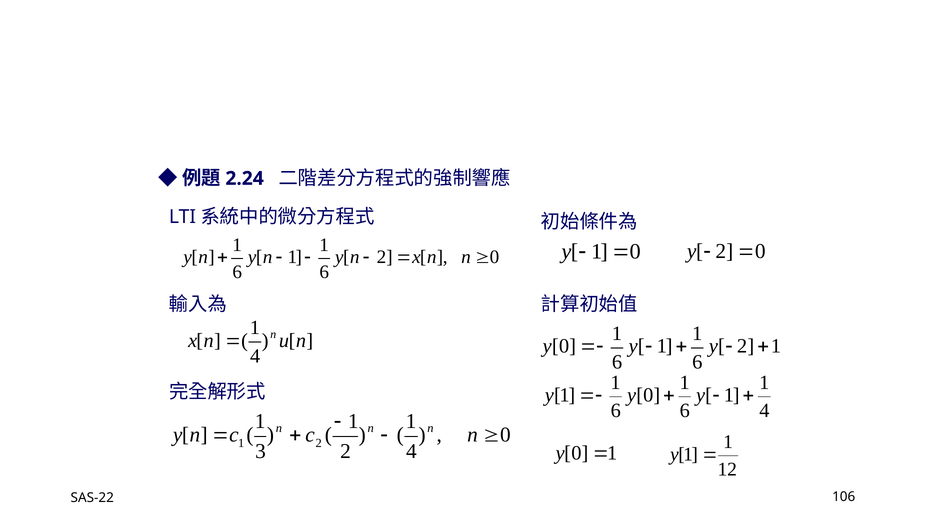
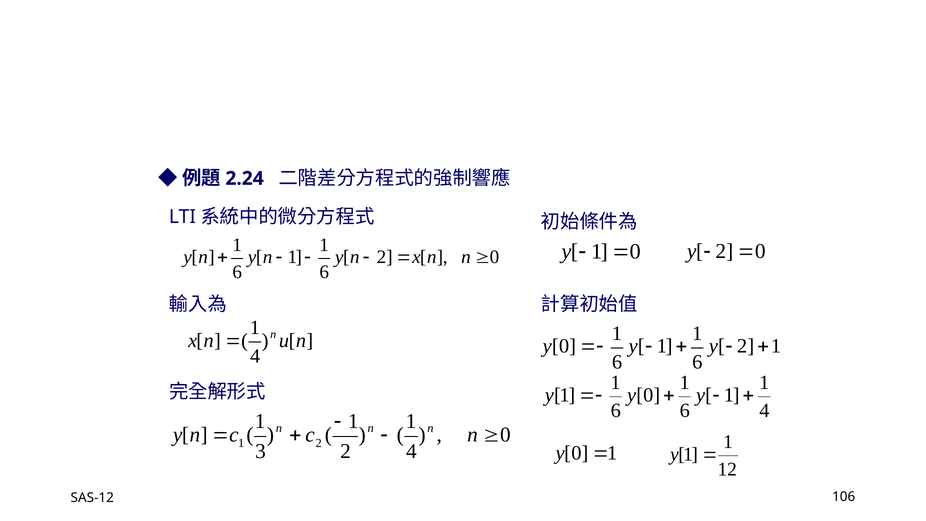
SAS-22: SAS-22 -> SAS-12
